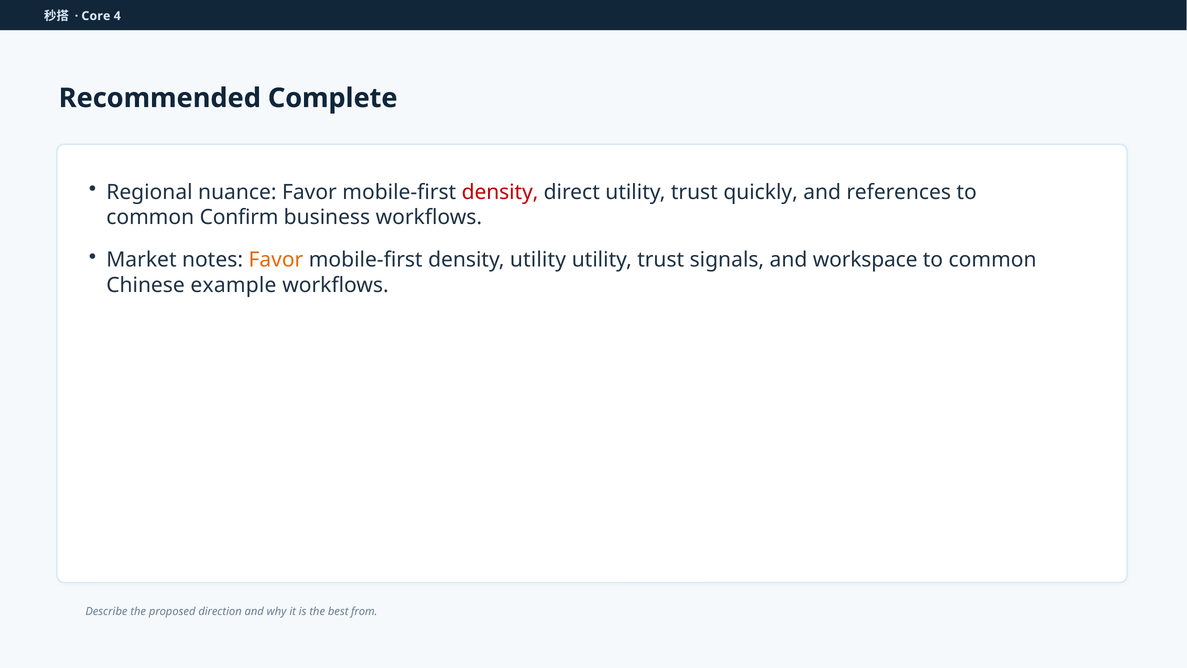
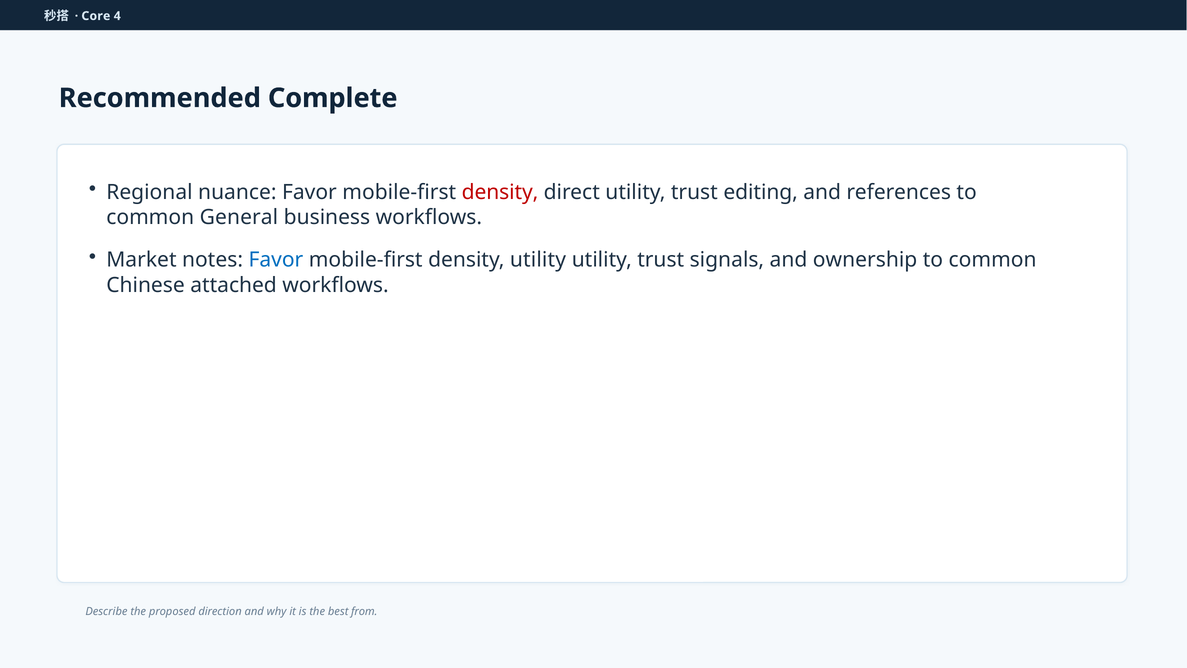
quickly: quickly -> editing
Confirm: Confirm -> General
Favor at (276, 260) colour: orange -> blue
workspace: workspace -> ownership
example: example -> attached
